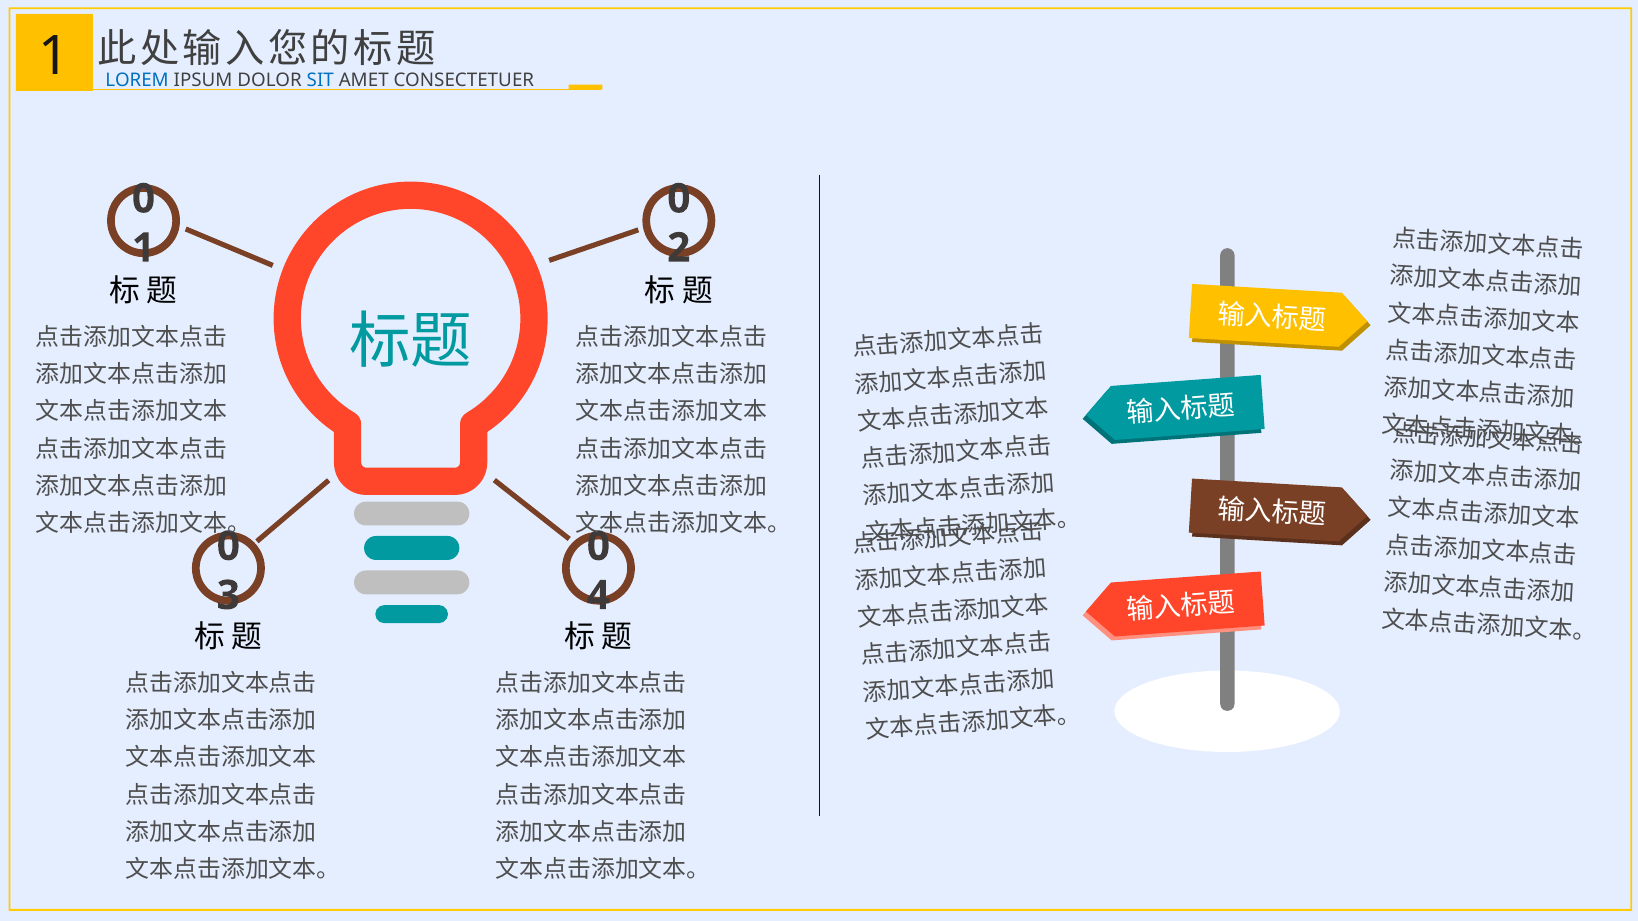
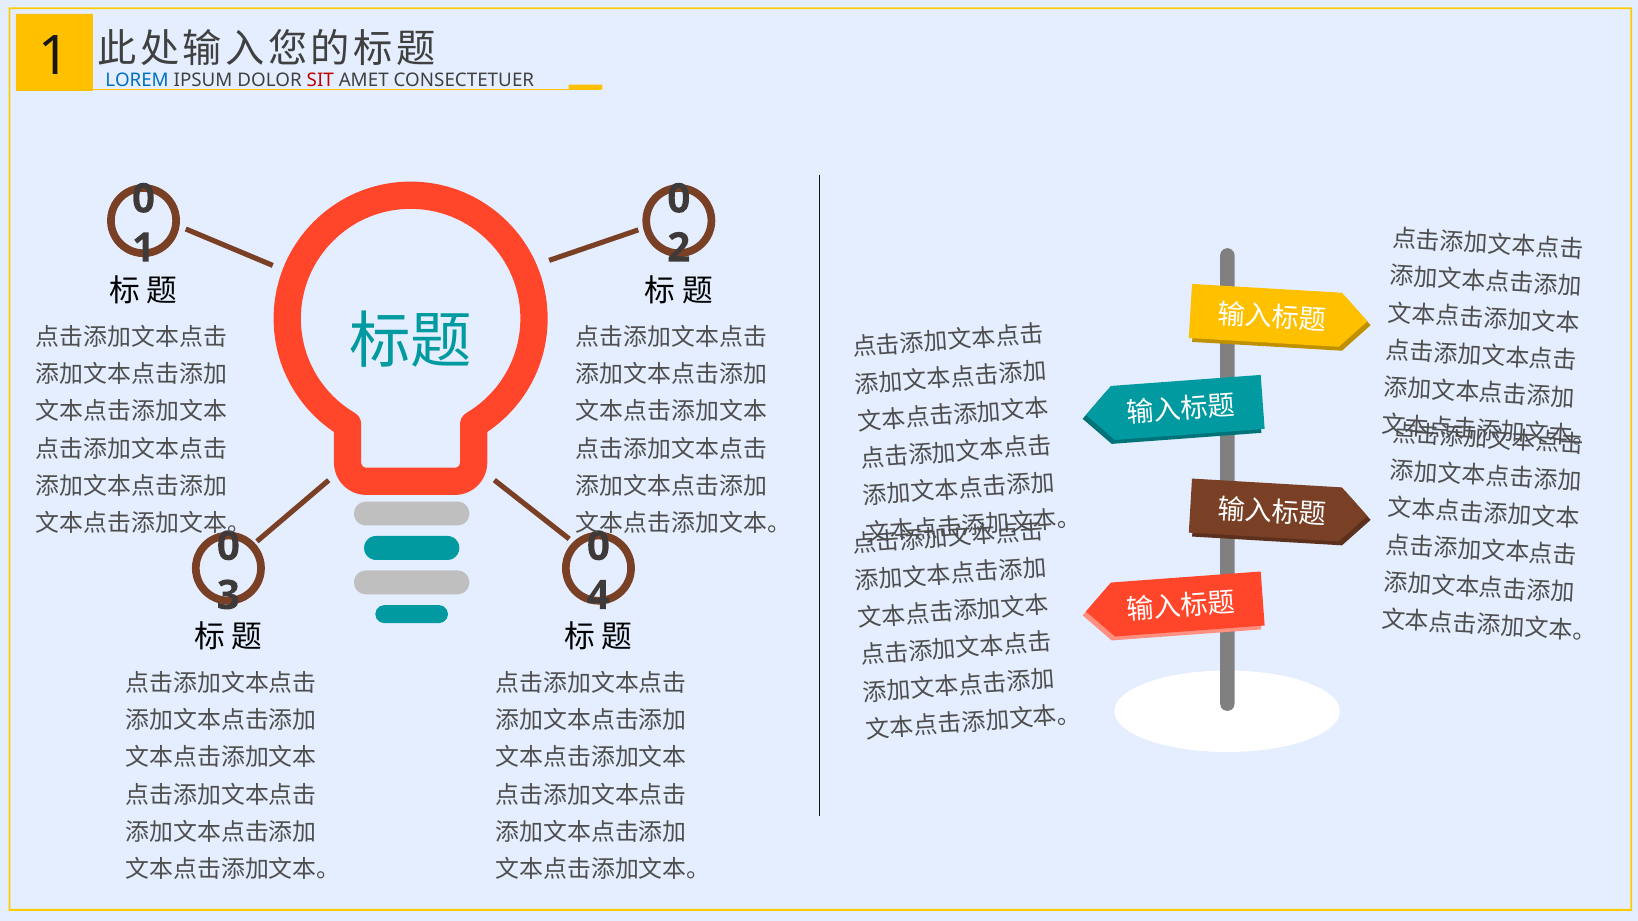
SIT colour: blue -> red
